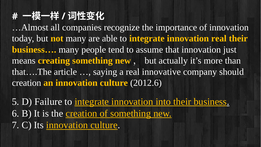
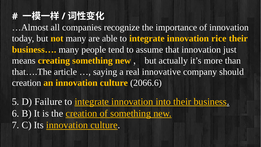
innovation real: real -> rice
2012.6: 2012.6 -> 2066.6
